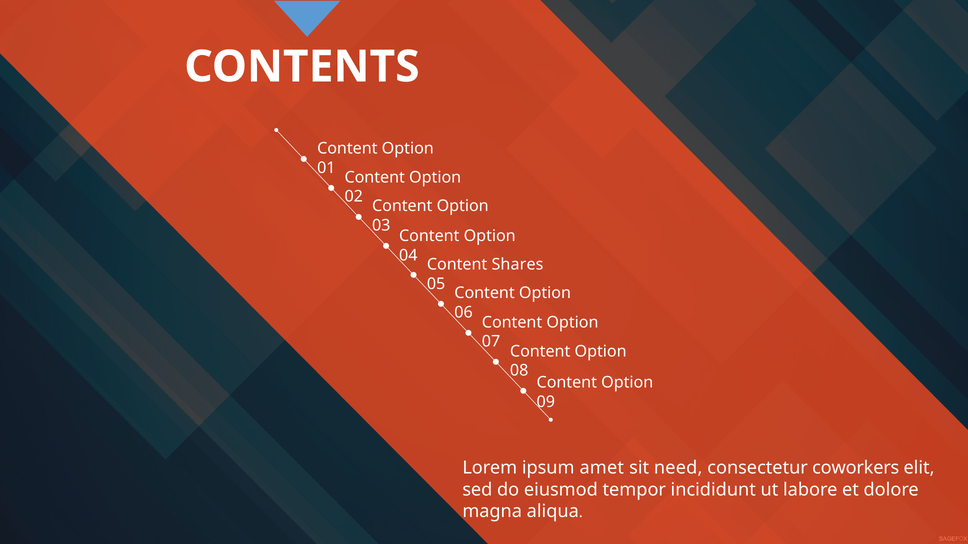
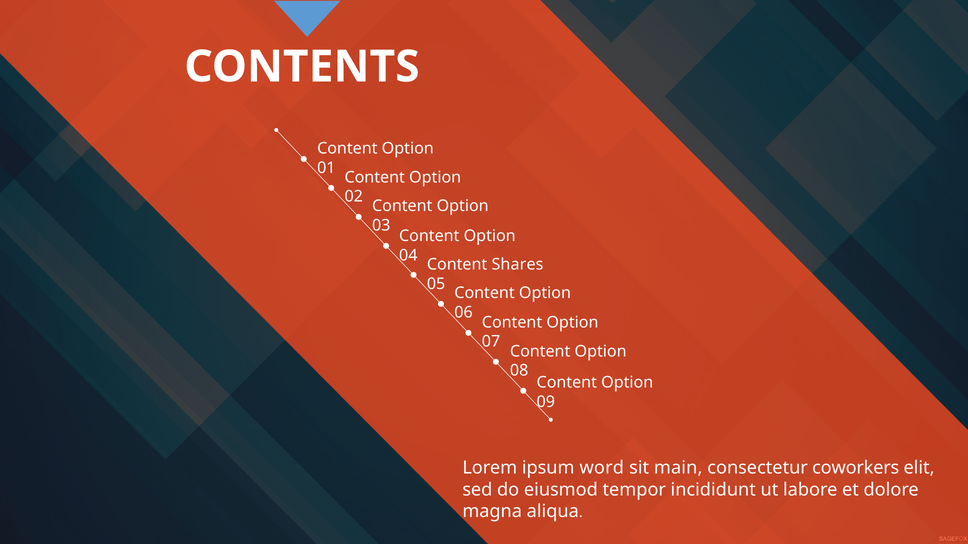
amet: amet -> word
need: need -> main
